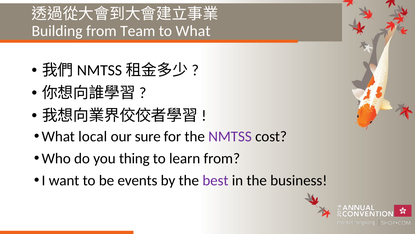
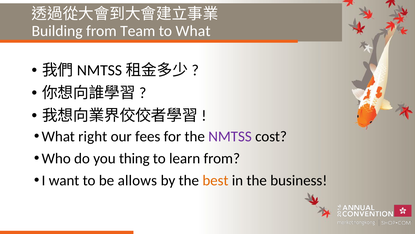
local: local -> right
sure: sure -> fees
events: events -> allows
best colour: purple -> orange
